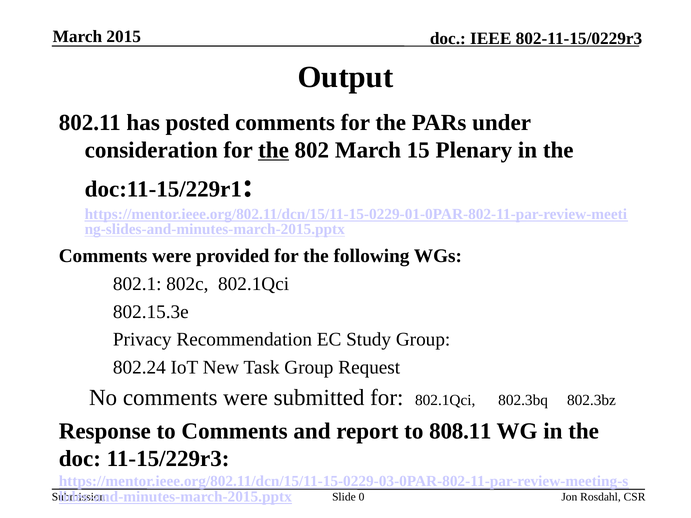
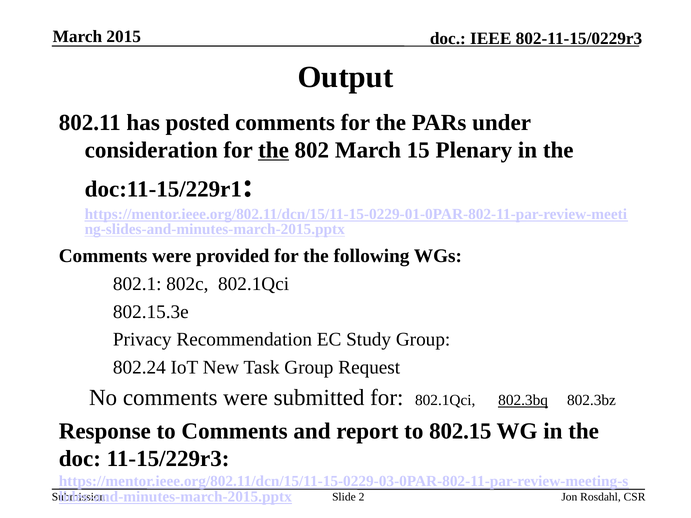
802.3bq underline: none -> present
808.11: 808.11 -> 802.15
0: 0 -> 2
